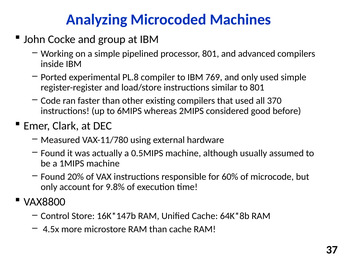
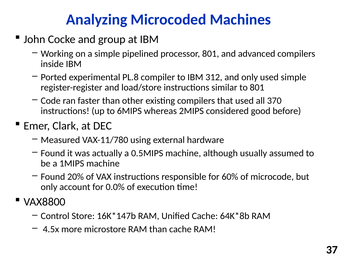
769: 769 -> 312
9.8%: 9.8% -> 0.0%
